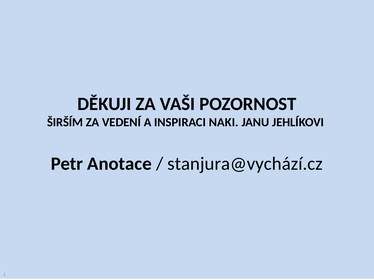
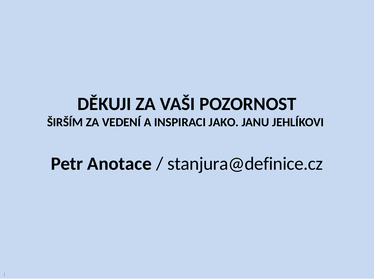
NAKI: NAKI -> JAKO
stanjura@vychází.cz: stanjura@vychází.cz -> stanjura@definice.cz
